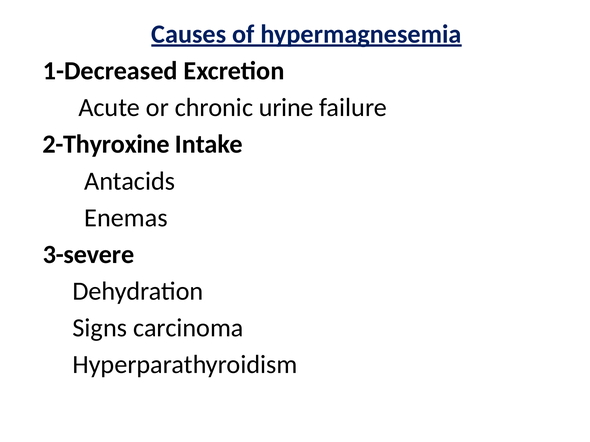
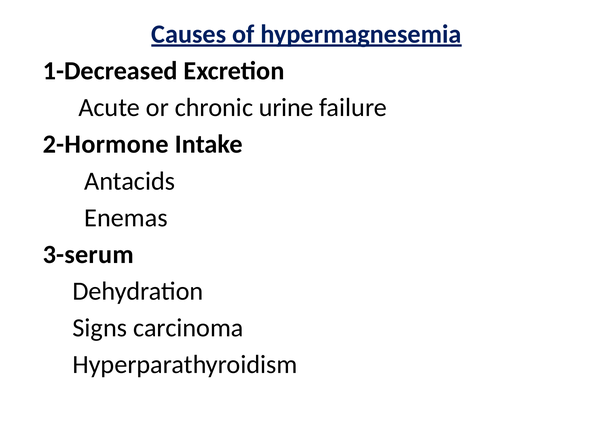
2-Thyroxine: 2-Thyroxine -> 2-Hormone
3-severe: 3-severe -> 3-serum
